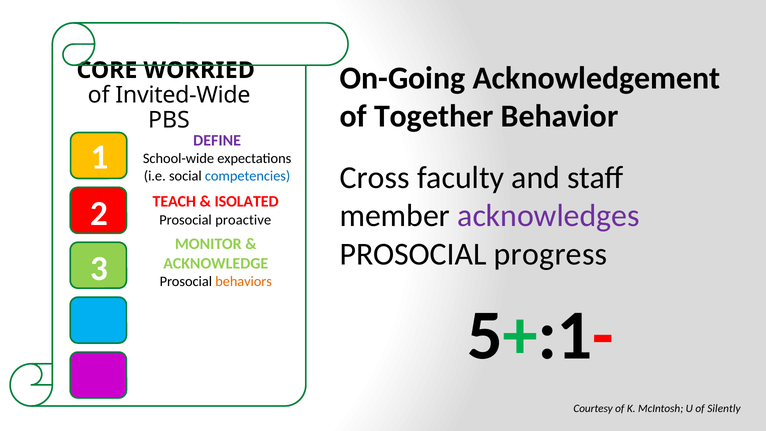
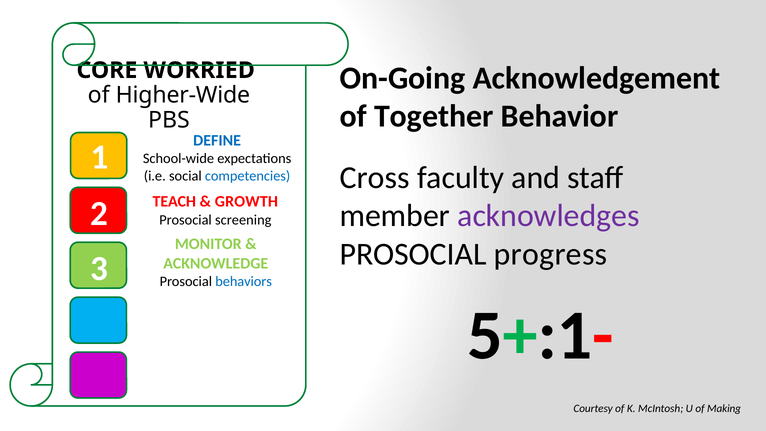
Invited-Wide: Invited-Wide -> Higher-Wide
DEFINE colour: purple -> blue
ISOLATED: ISOLATED -> GROWTH
proactive: proactive -> screening
behaviors colour: orange -> blue
Silently: Silently -> Making
